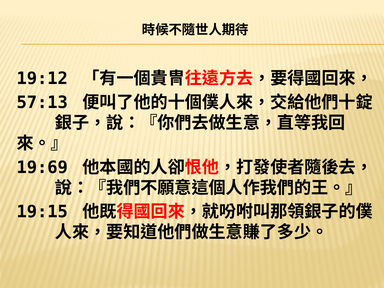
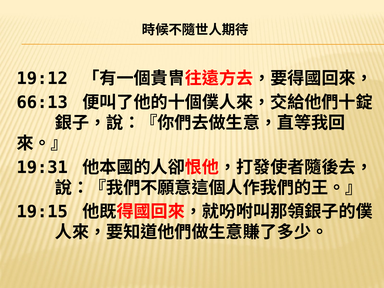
57:13: 57:13 -> 66:13
19:69: 19:69 -> 19:31
